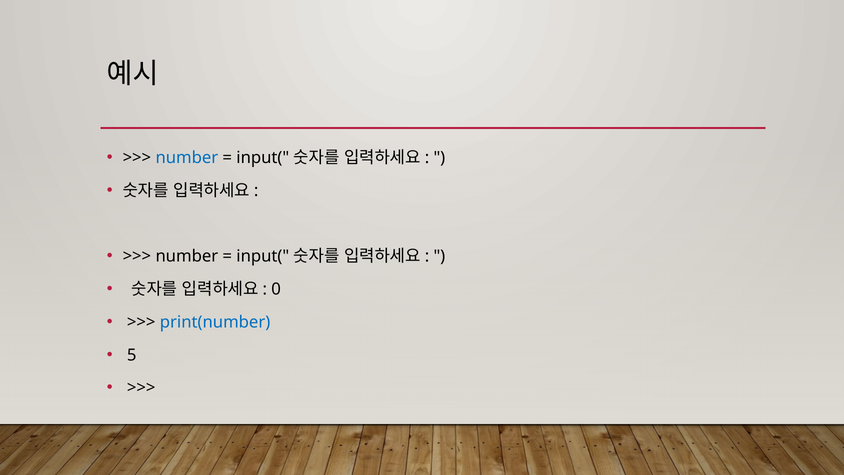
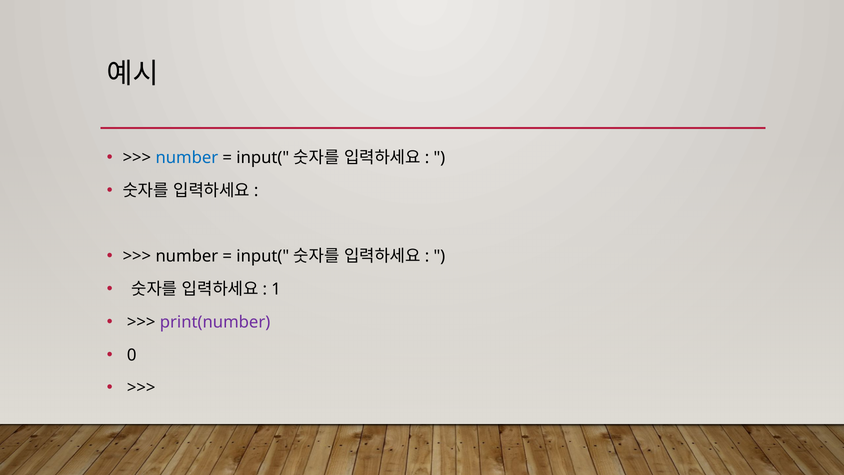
0: 0 -> 1
print(number colour: blue -> purple
5: 5 -> 0
